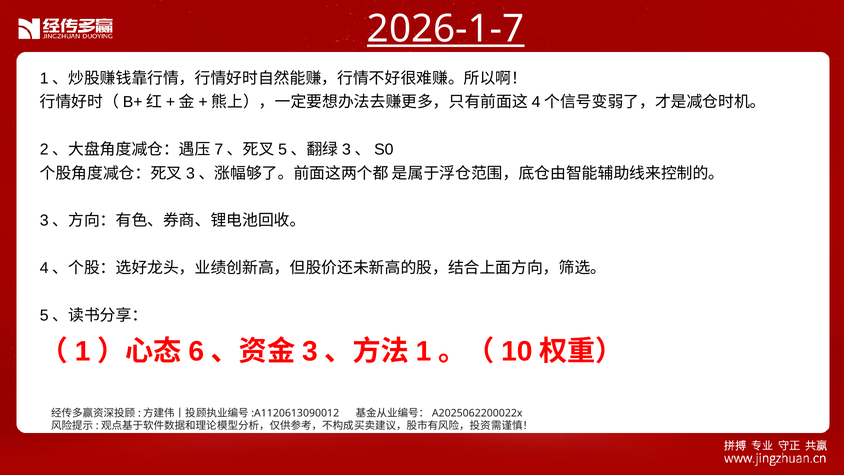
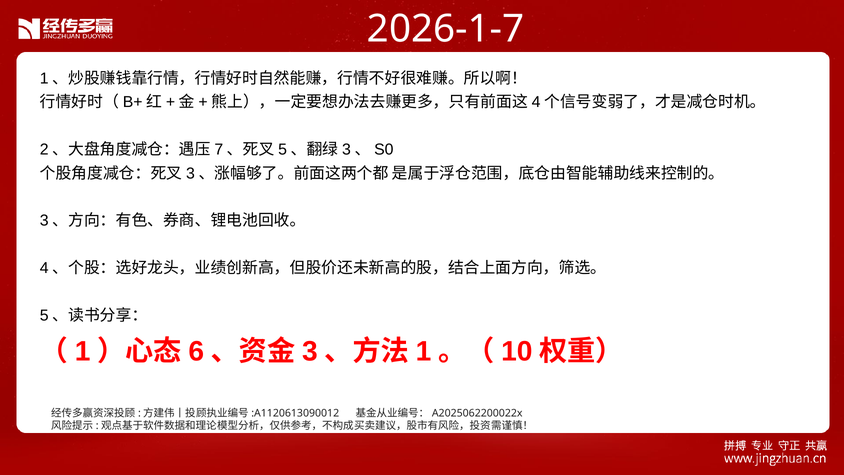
2026-1-7 underline: present -> none
